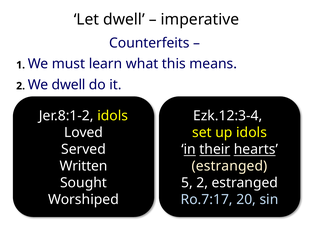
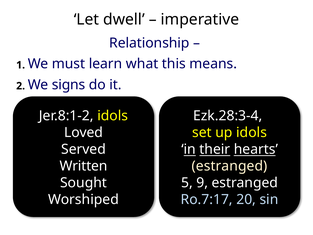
Counterfeits: Counterfeits -> Relationship
We dwell: dwell -> signs
Ezk.12:3-4: Ezk.12:3-4 -> Ezk.28:3-4
5 2: 2 -> 9
